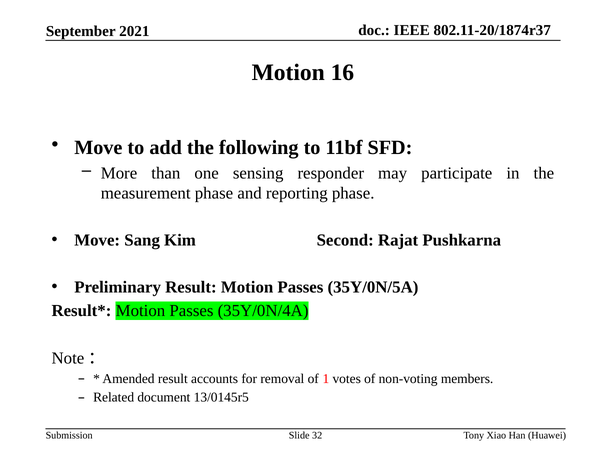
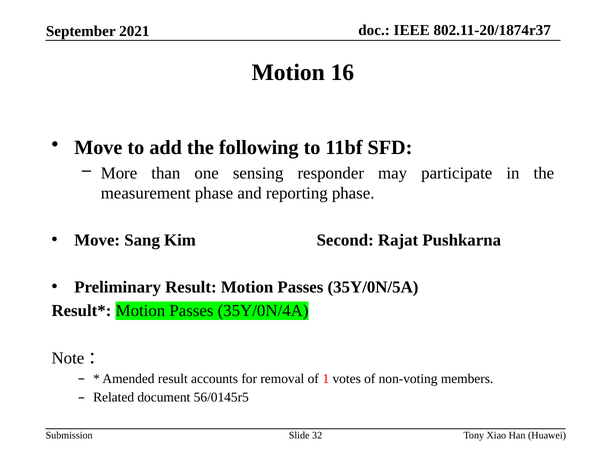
13/0145r5: 13/0145r5 -> 56/0145r5
